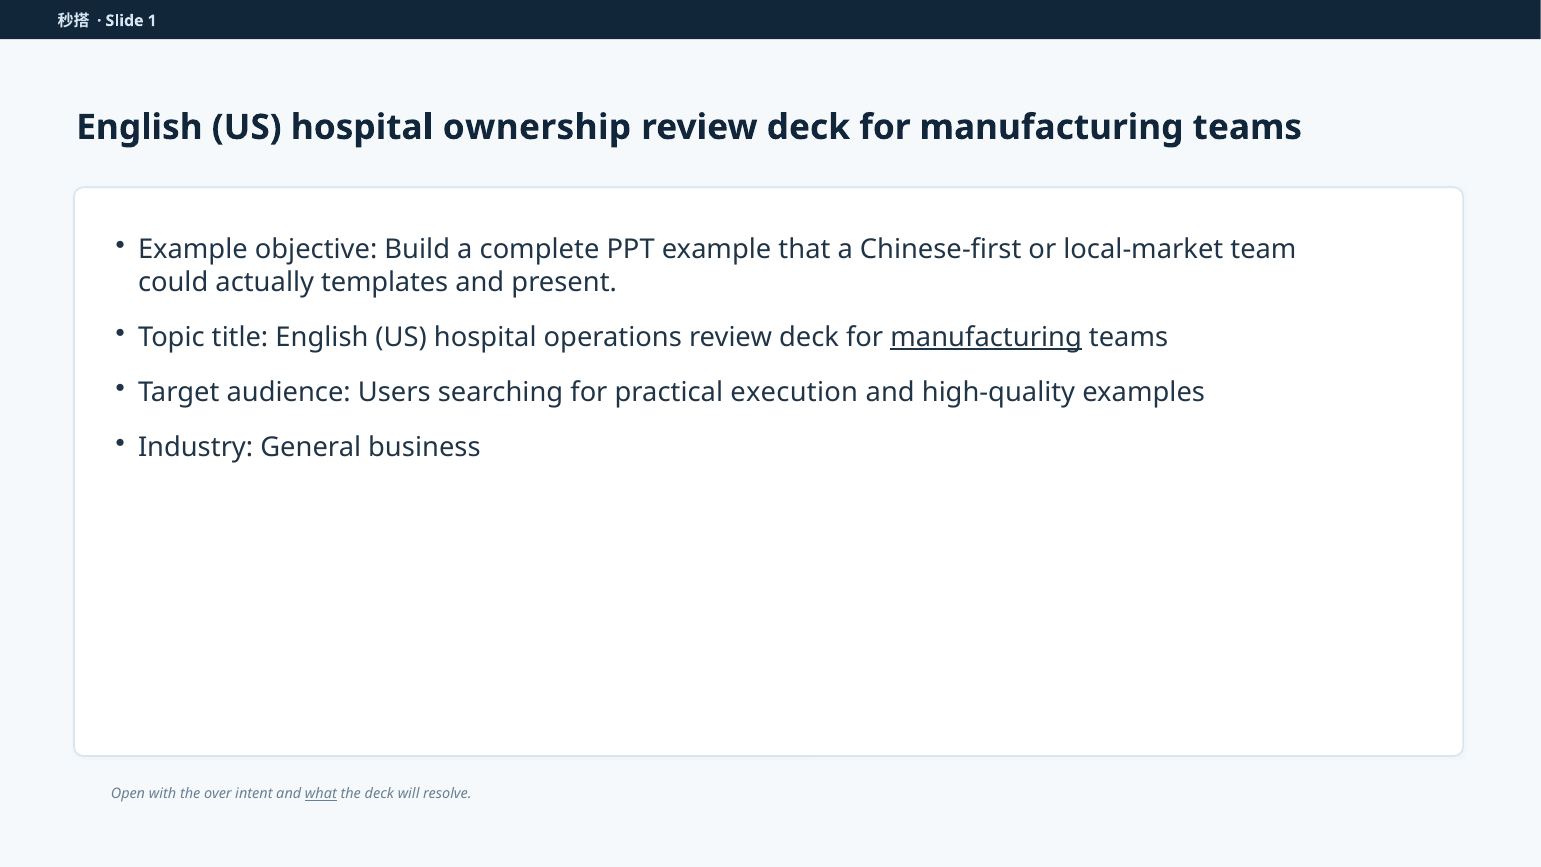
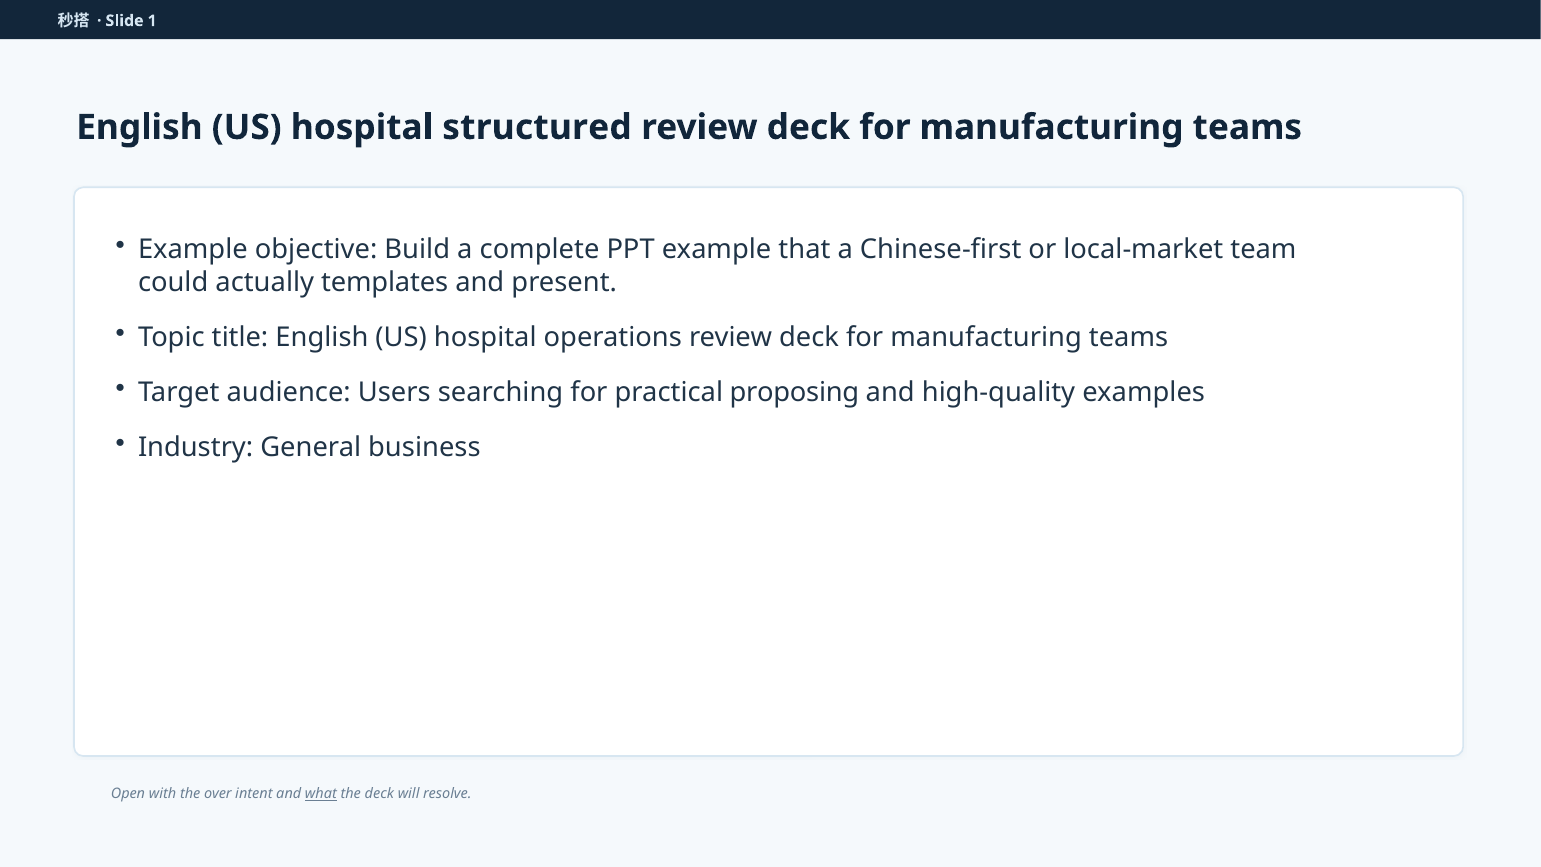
ownership: ownership -> structured
manufacturing at (986, 337) underline: present -> none
execution: execution -> proposing
